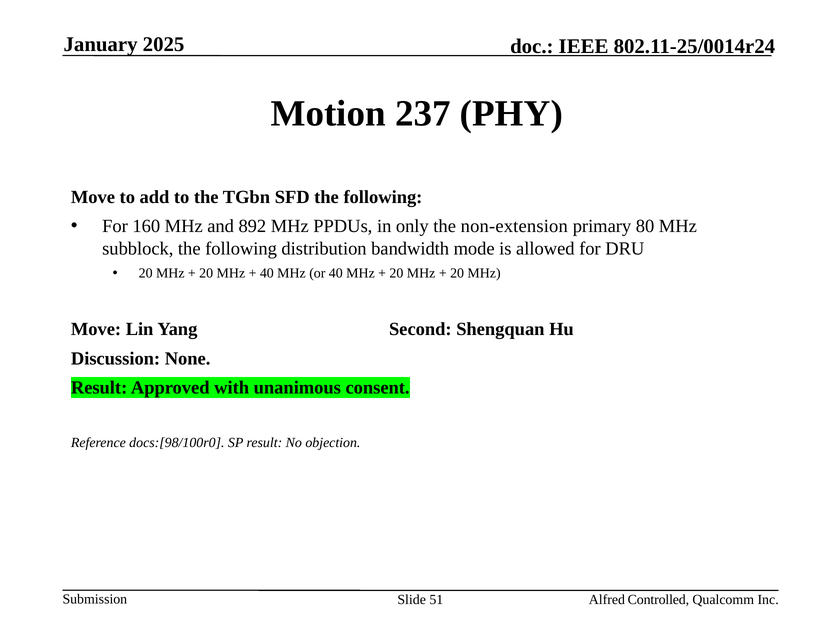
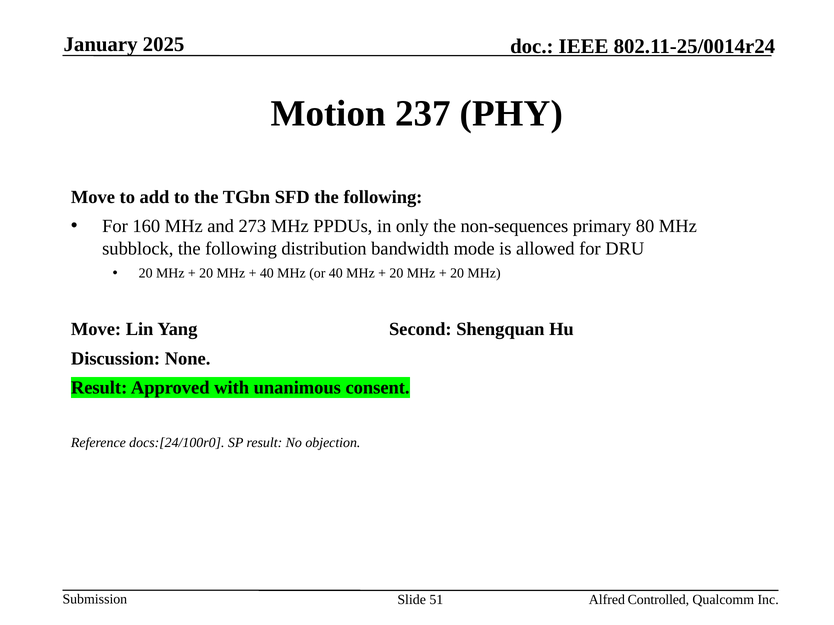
892: 892 -> 273
non-extension: non-extension -> non-sequences
docs:[98/100r0: docs:[98/100r0 -> docs:[24/100r0
